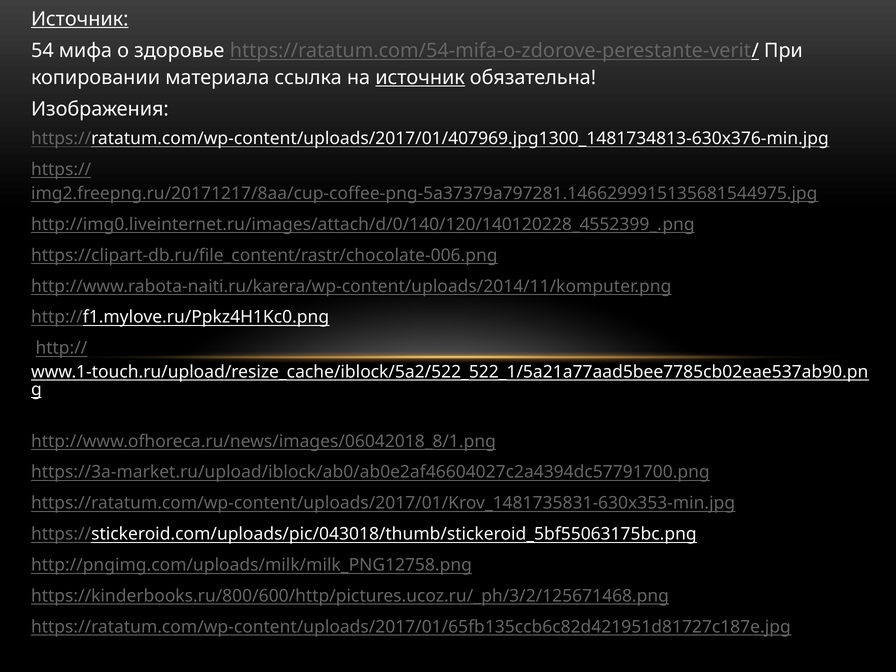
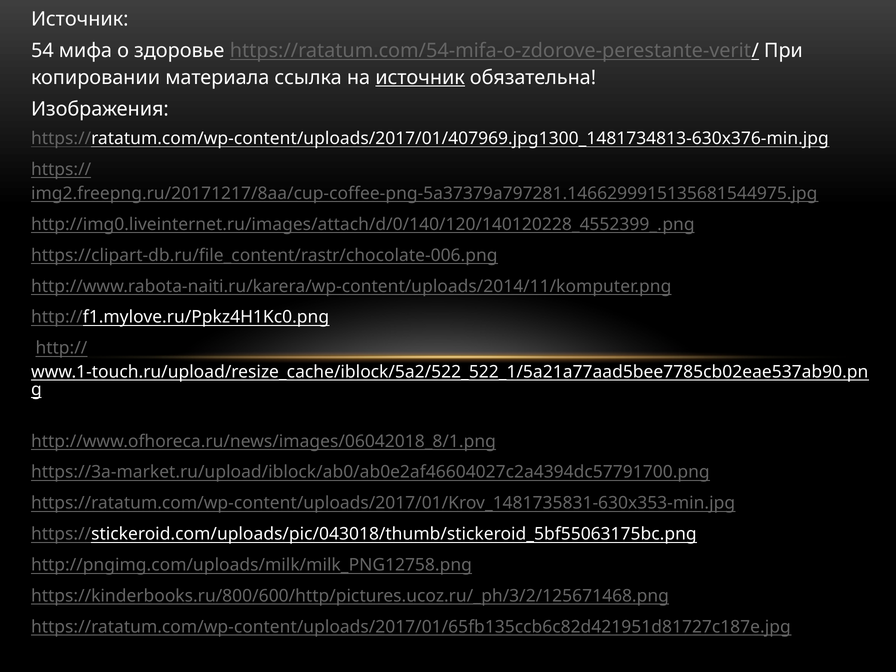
Источник at (80, 19) underline: present -> none
